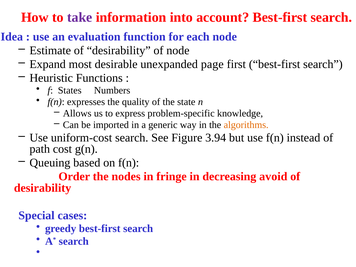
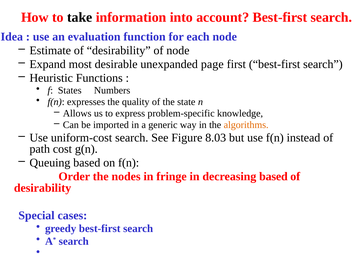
take colour: purple -> black
3.94: 3.94 -> 8.03
decreasing avoid: avoid -> based
